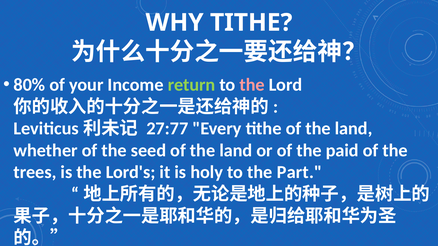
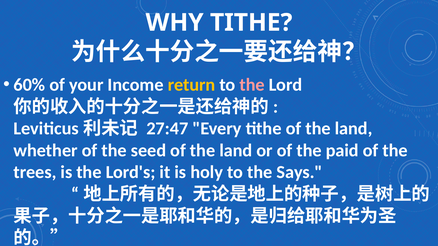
80%: 80% -> 60%
return colour: light green -> yellow
27:77: 27:77 -> 27:47
Part: Part -> Says
